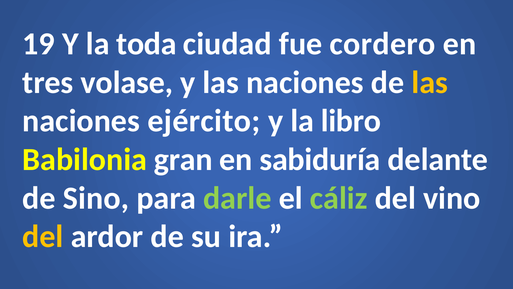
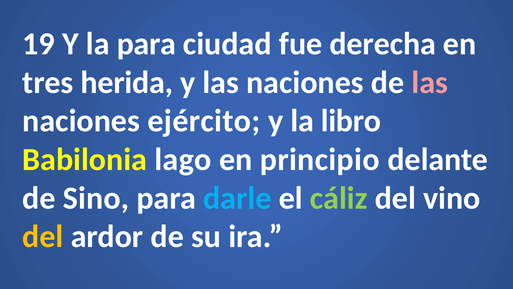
la toda: toda -> para
cordero: cordero -> derecha
volase: volase -> herida
las at (430, 82) colour: yellow -> pink
gran: gran -> lago
sabiduría: sabiduría -> principio
darle colour: light green -> light blue
